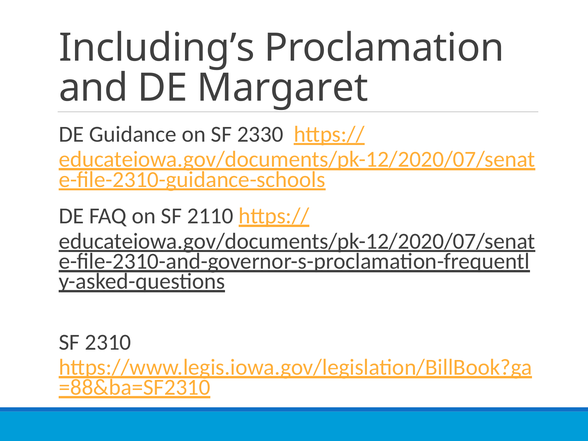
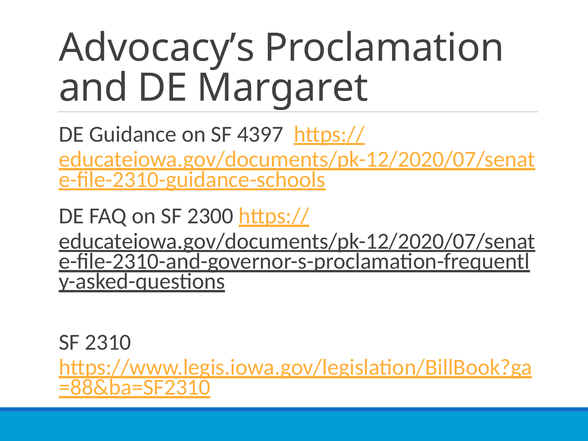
Including’s: Including’s -> Advocacy’s
2330: 2330 -> 4397
2110: 2110 -> 2300
